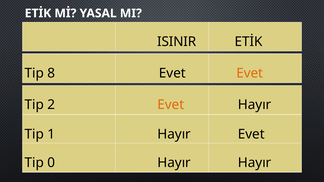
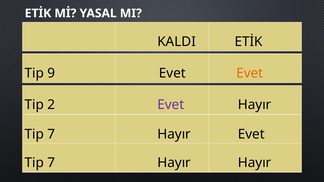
ISINIR: ISINIR -> KALDI
8: 8 -> 9
Evet at (171, 105) colour: orange -> purple
1 at (51, 134): 1 -> 7
0 at (51, 163): 0 -> 7
